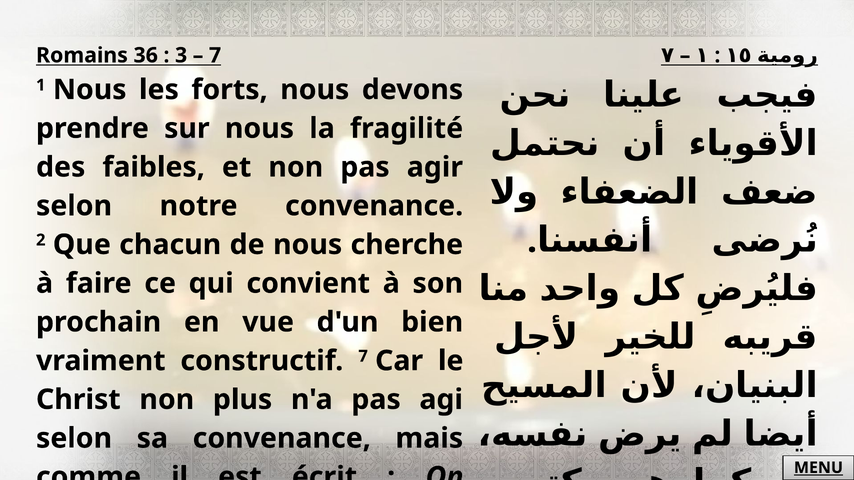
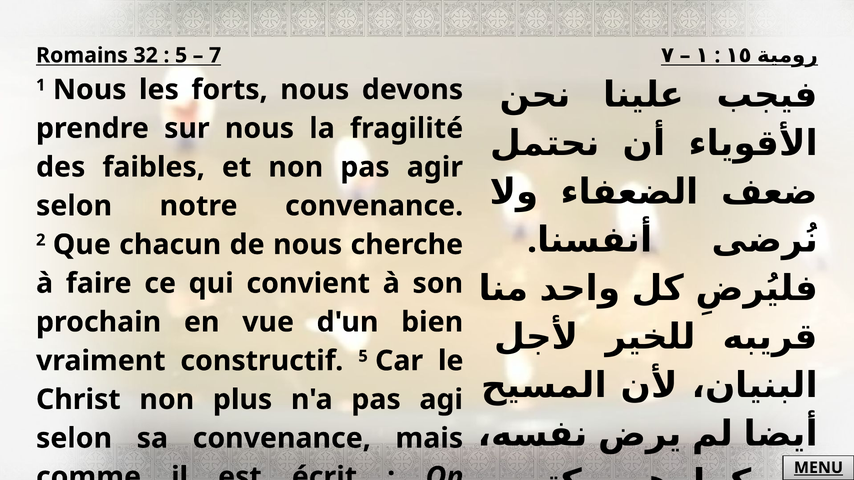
36: 36 -> 32
3 at (181, 55): 3 -> 5
constructif 7: 7 -> 5
